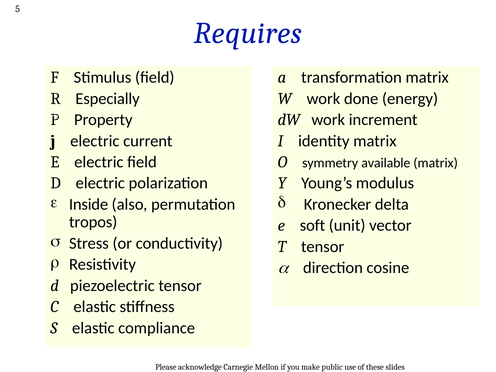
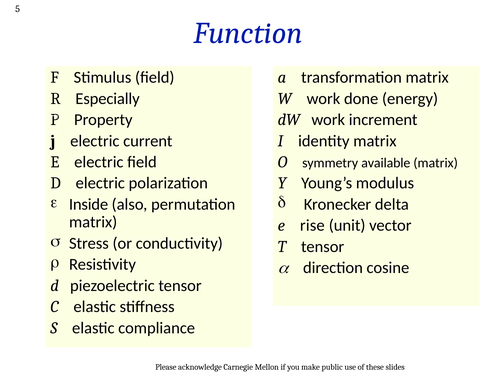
Requires: Requires -> Function
tropos at (93, 222): tropos -> matrix
soft: soft -> rise
